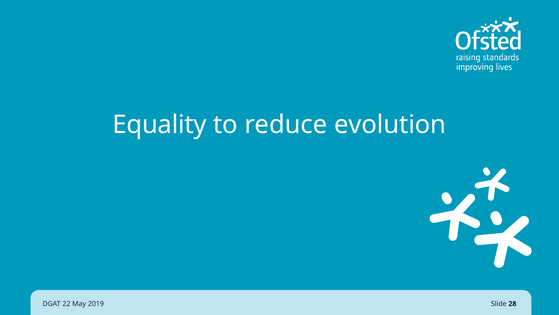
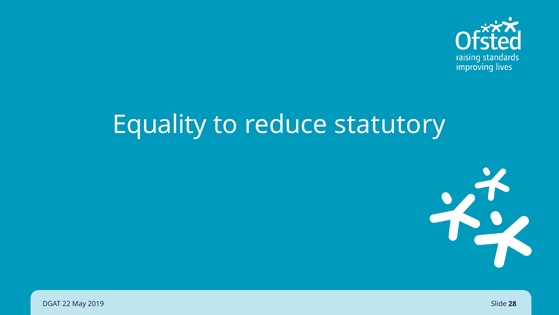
evolution: evolution -> statutory
